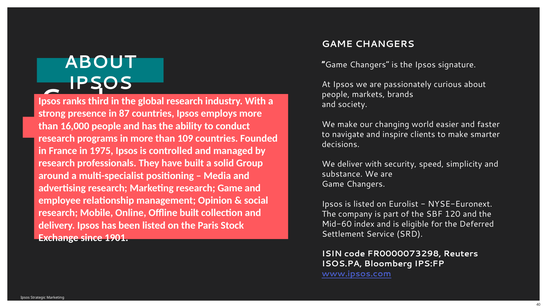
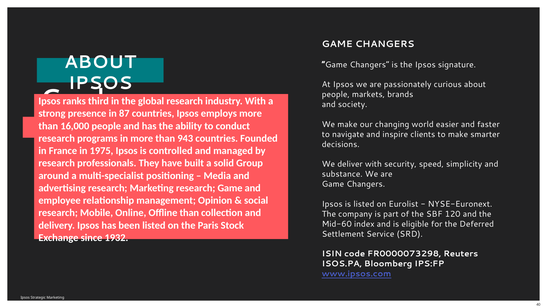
109: 109 -> 943
Offline built: built -> than
1901: 1901 -> 1932
